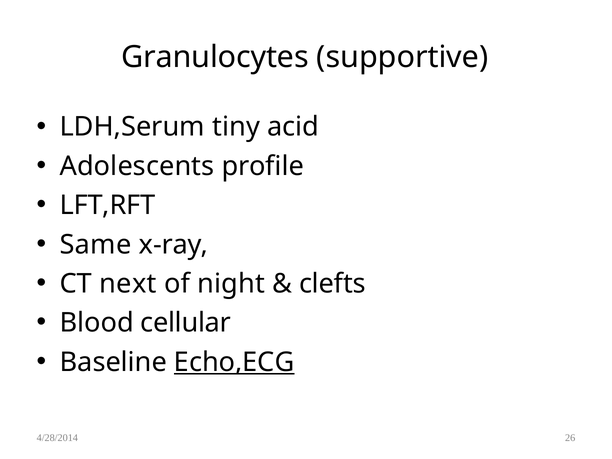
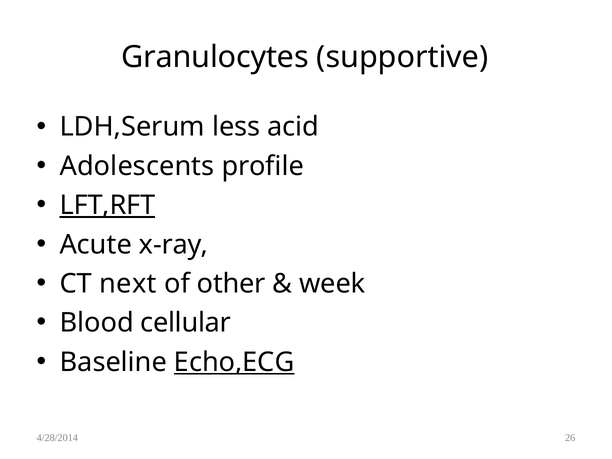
tiny: tiny -> less
LFT,RFT underline: none -> present
Same: Same -> Acute
night: night -> other
clefts: clefts -> week
